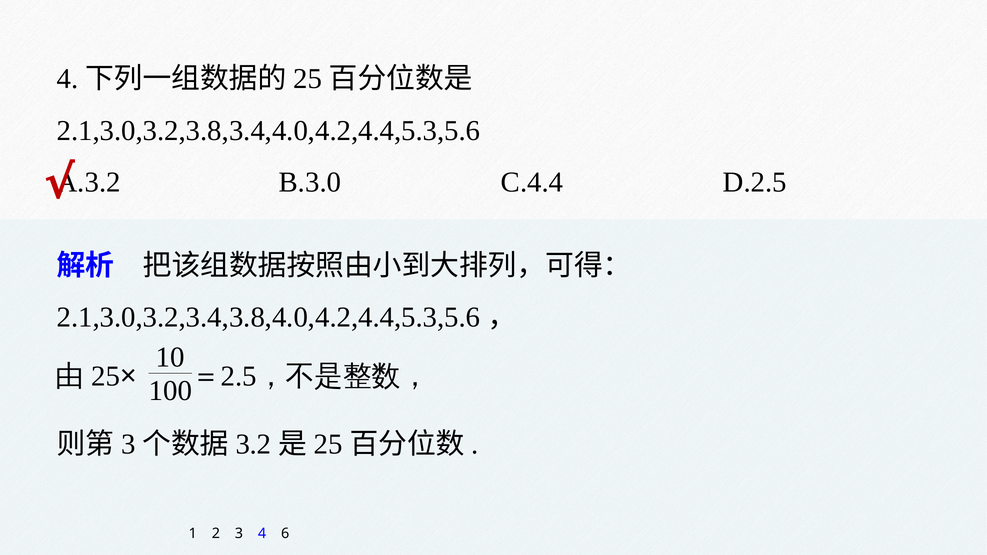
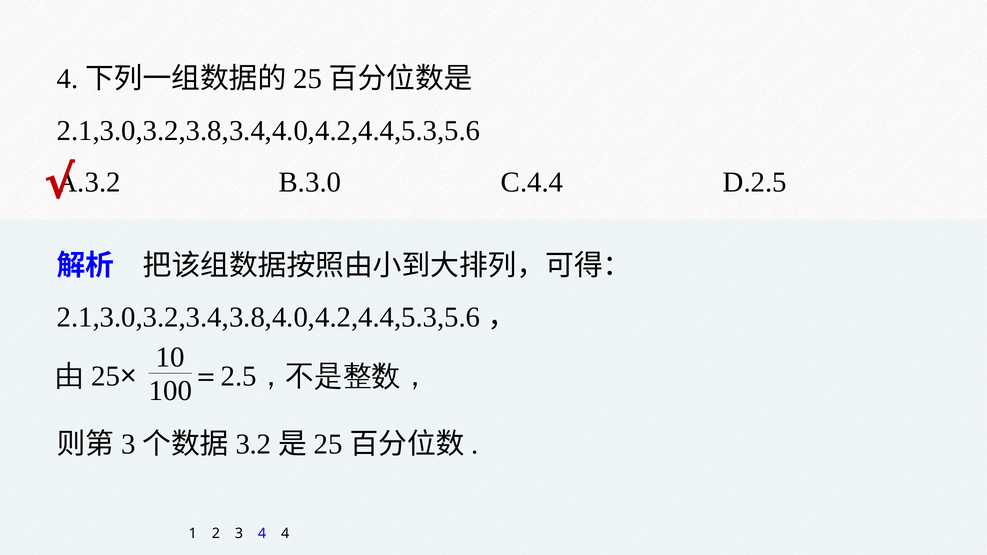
3 4 6: 6 -> 4
